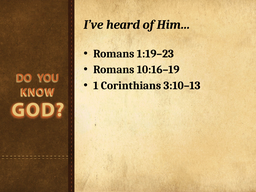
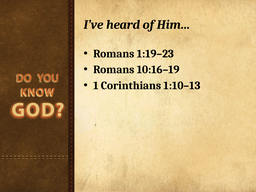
3:10–13: 3:10–13 -> 1:10–13
